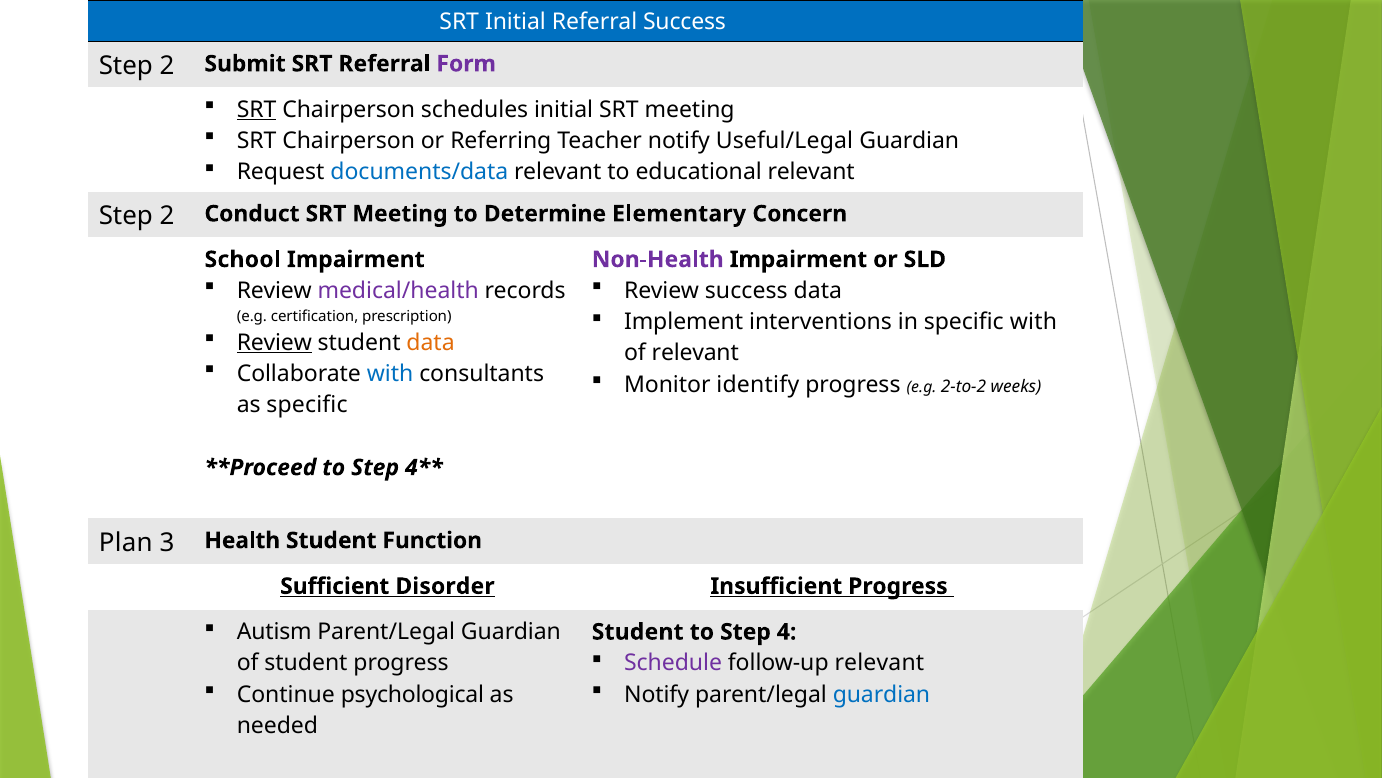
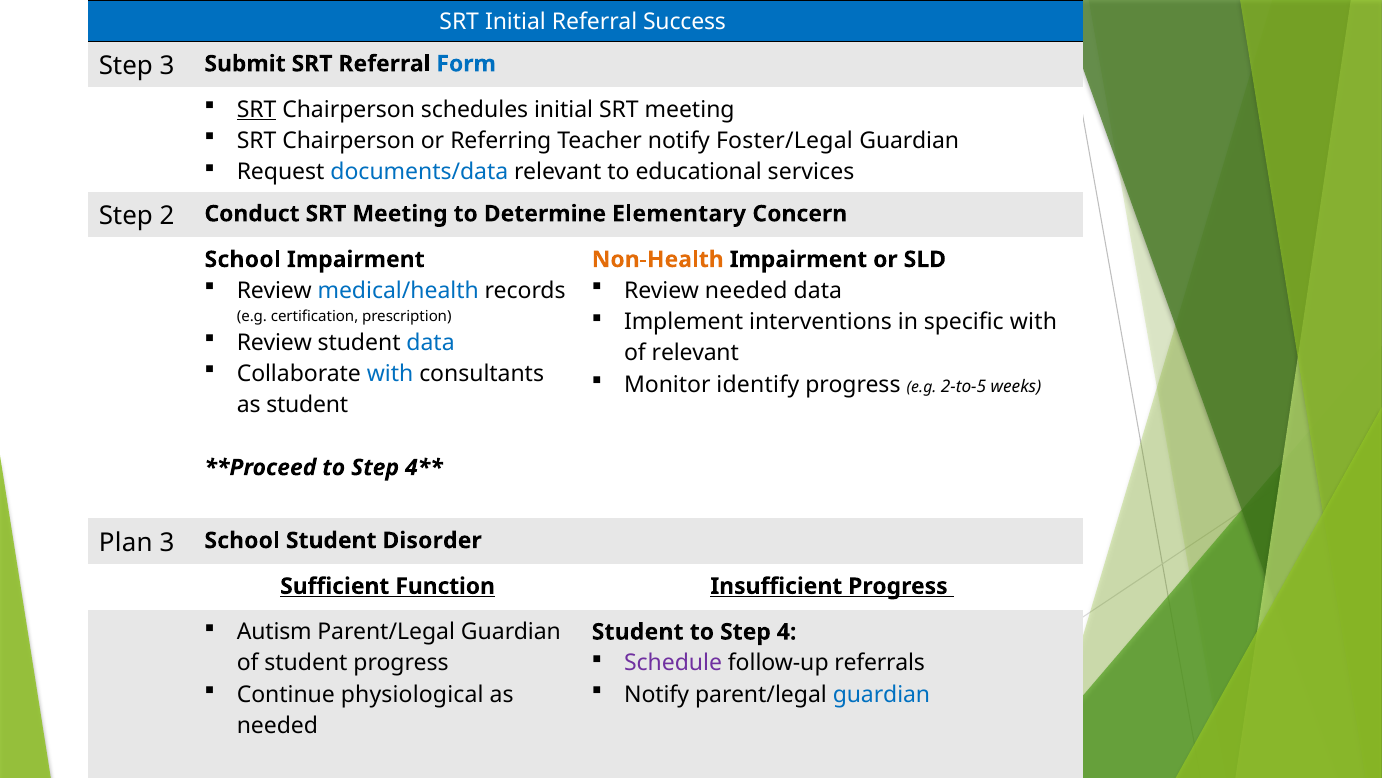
2 at (167, 66): 2 -> 3
Form colour: purple -> blue
Useful/Legal: Useful/Legal -> Foster/Legal
educational relevant: relevant -> services
Non-Health colour: purple -> orange
medical/health colour: purple -> blue
Review success: success -> needed
Review at (274, 342) underline: present -> none
data at (431, 342) colour: orange -> blue
2-to-2: 2-to-2 -> 2-to-5
as specific: specific -> student
3 Health: Health -> School
Function: Function -> Disorder
Disorder: Disorder -> Function
follow-up relevant: relevant -> referrals
psychological: psychological -> physiological
